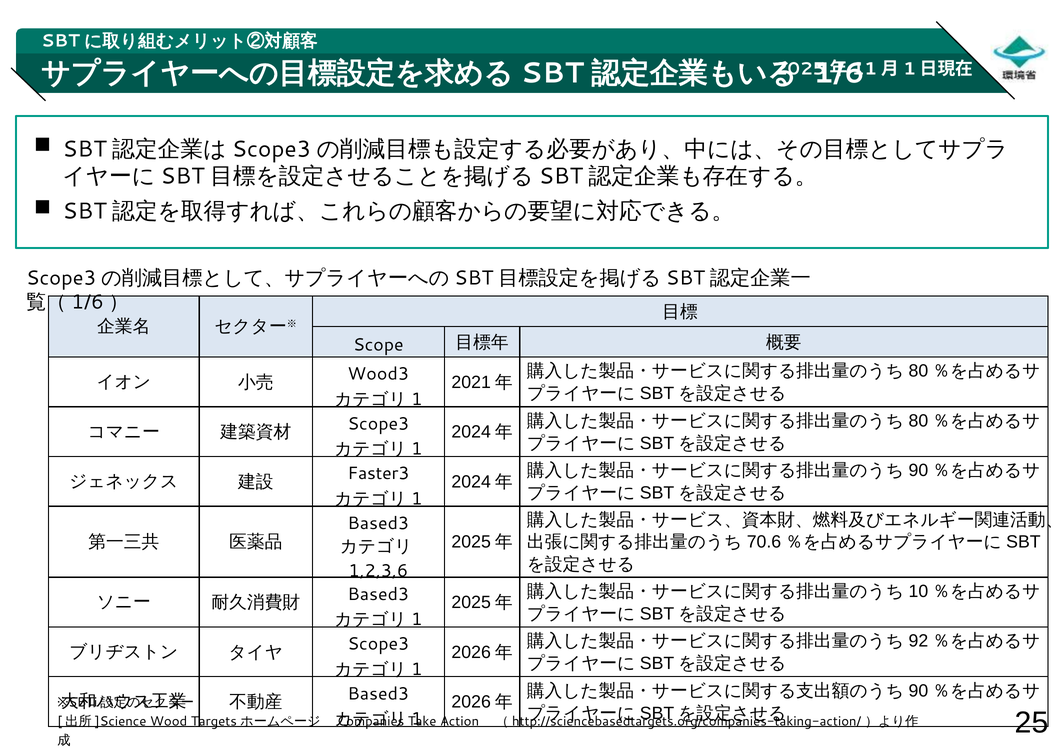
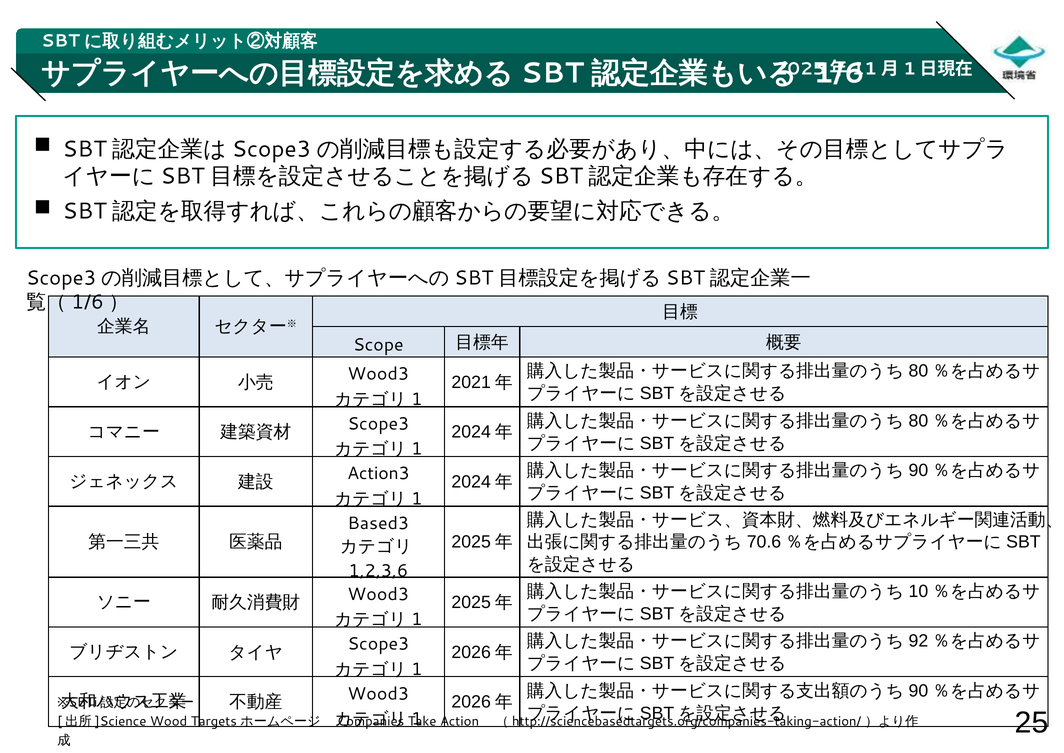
Faster3: Faster3 -> Action3
Based3 at (378, 594): Based3 -> Wood3
Based3 at (378, 693): Based3 -> Wood3
